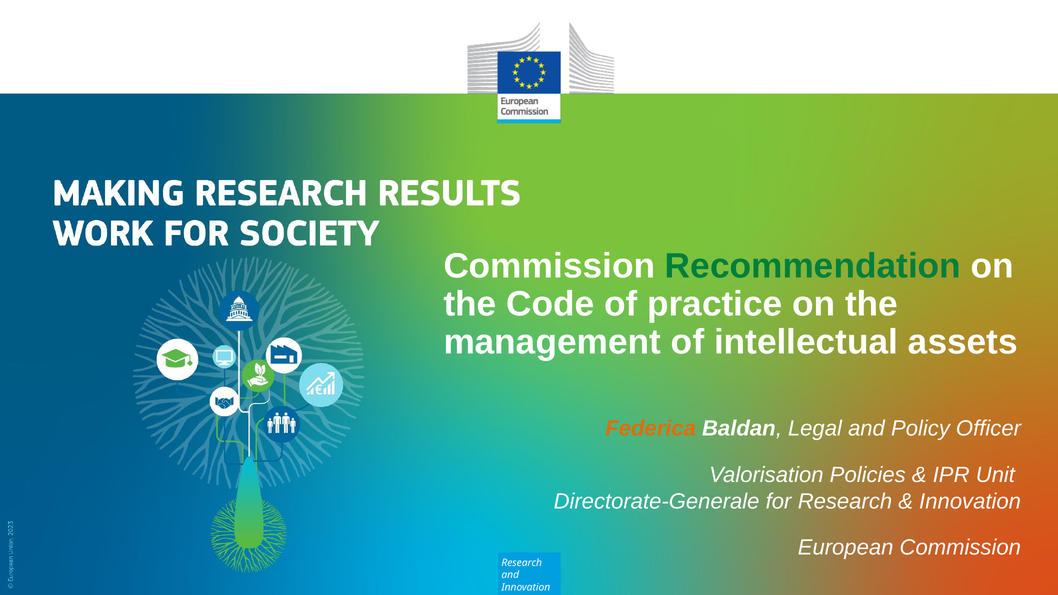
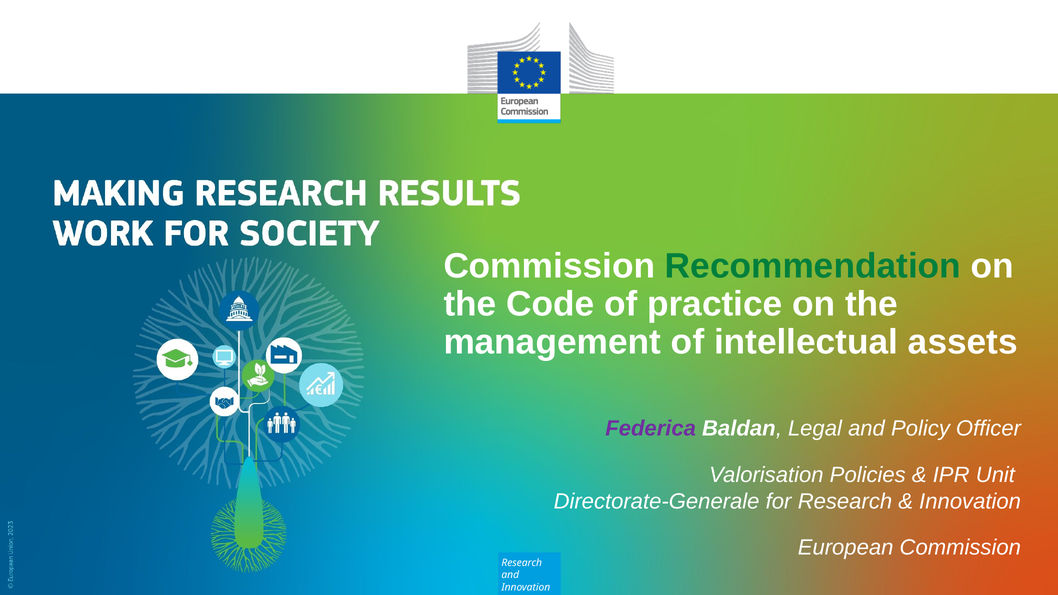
Federica colour: orange -> purple
